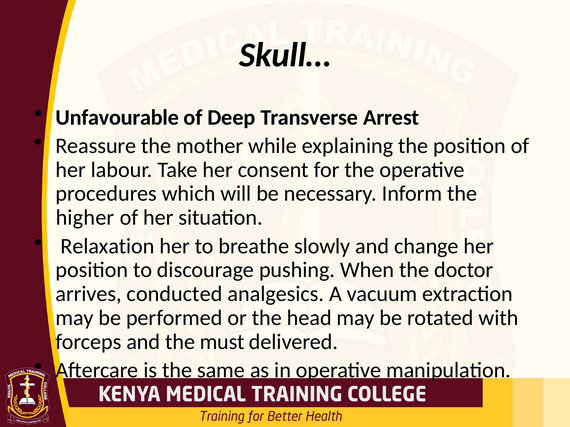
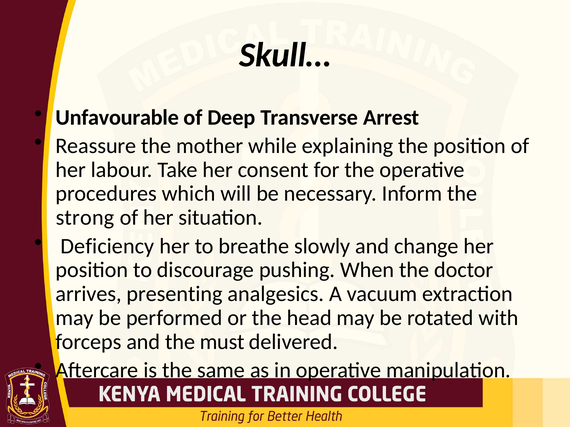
higher: higher -> strong
Relaxation: Relaxation -> Deficiency
conducted: conducted -> presenting
